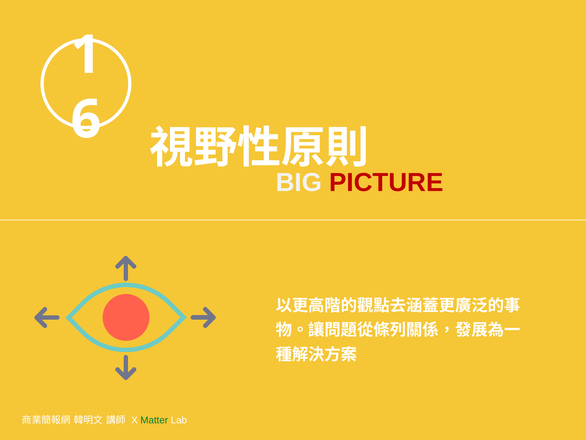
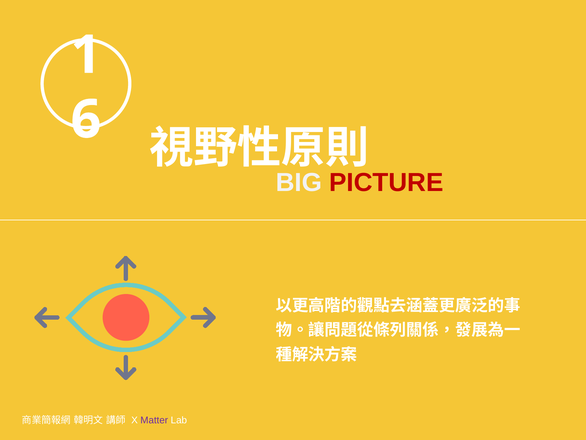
Matter colour: green -> purple
